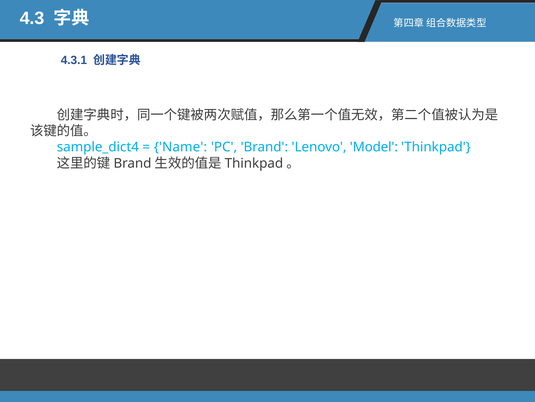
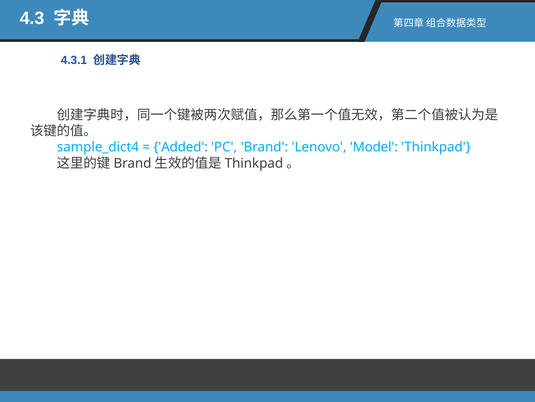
Name: Name -> Added
